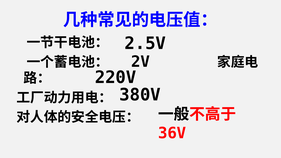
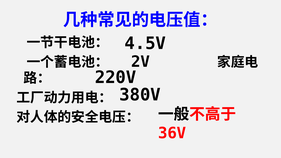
2.5V: 2.5V -> 4.5V
